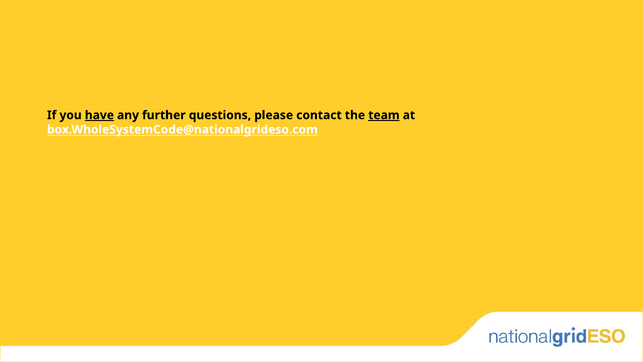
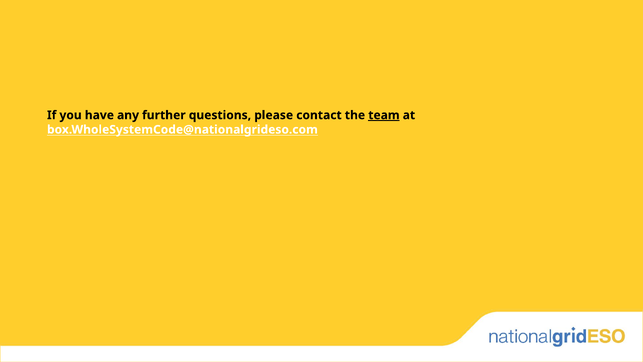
have underline: present -> none
